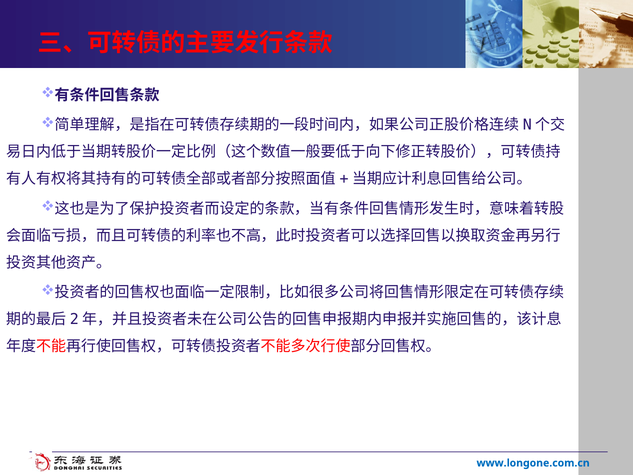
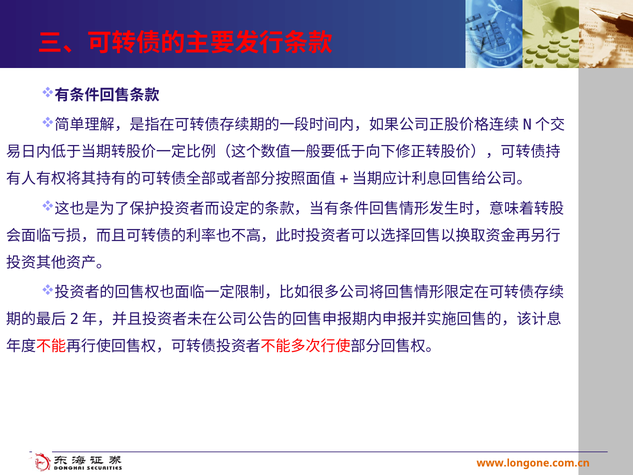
www.longone.com.cn colour: blue -> orange
